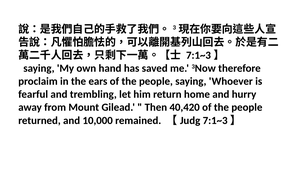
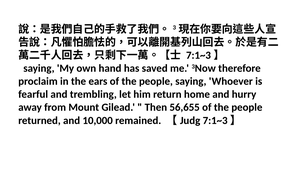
40,420: 40,420 -> 56,655
